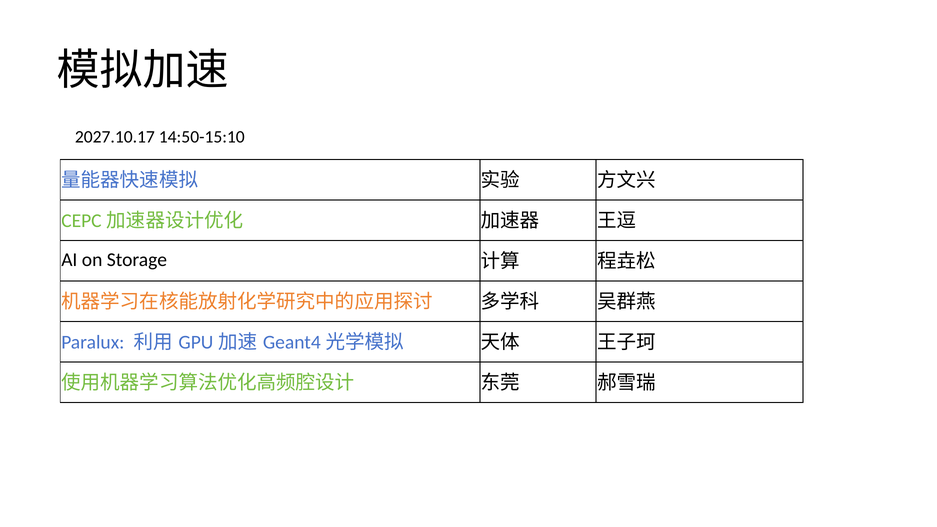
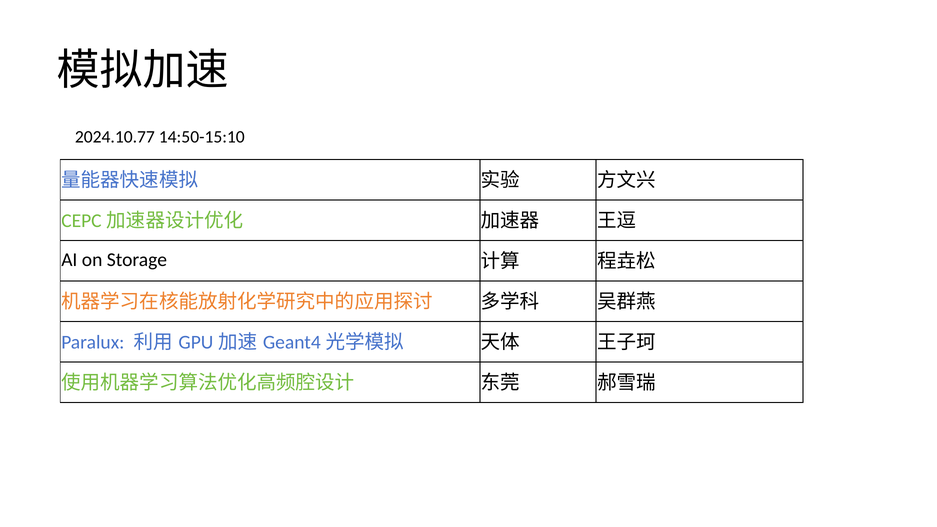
2027.10.17: 2027.10.17 -> 2024.10.77
